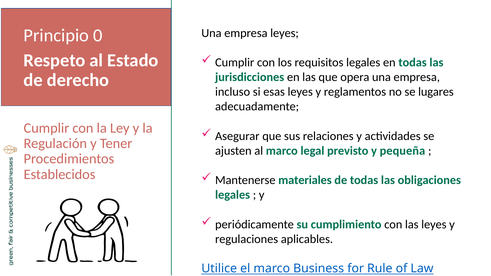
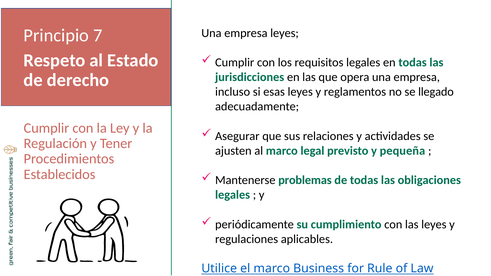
0: 0 -> 7
lugares: lugares -> llegado
materiales: materiales -> problemas
